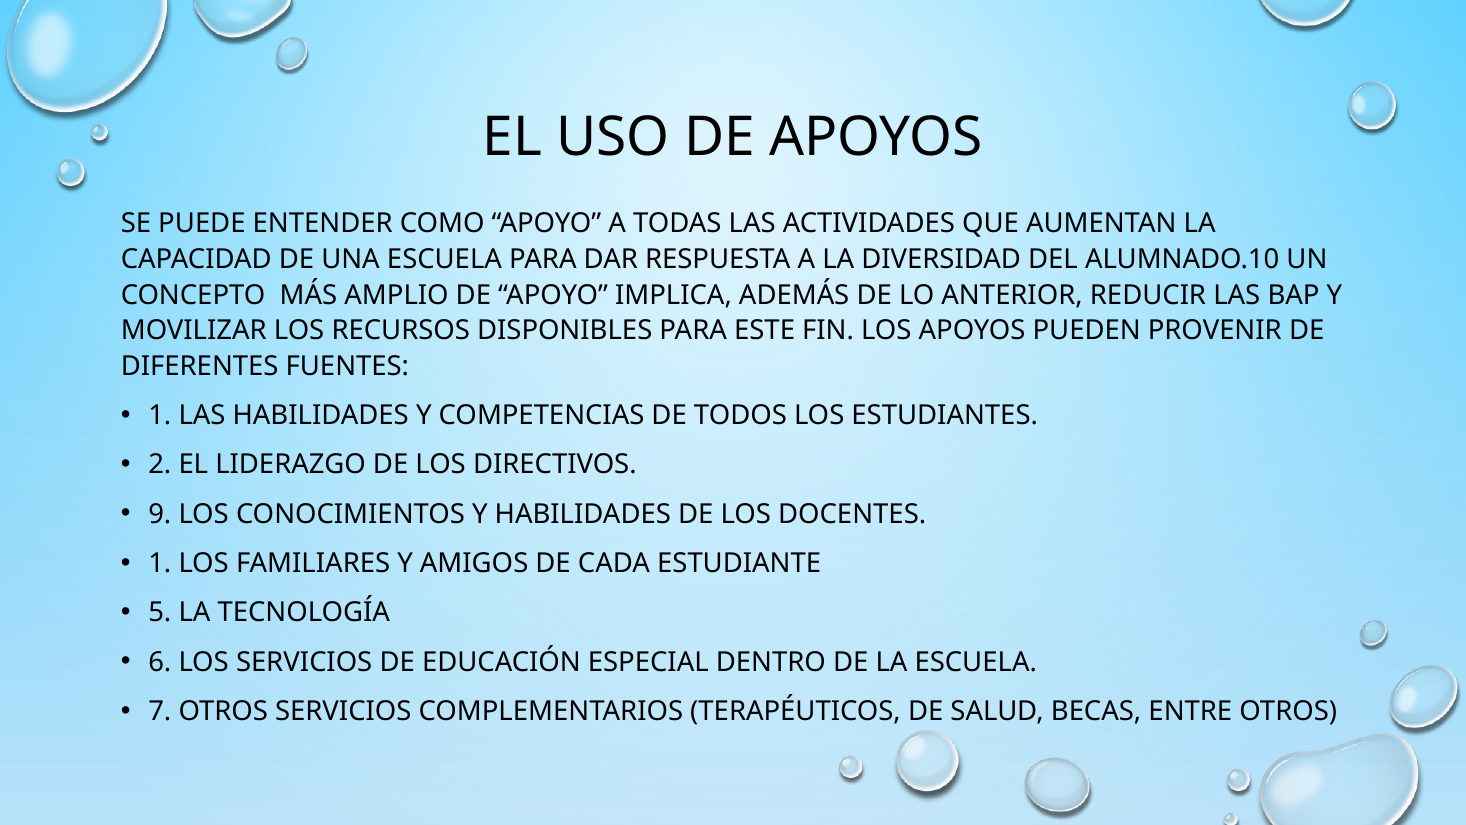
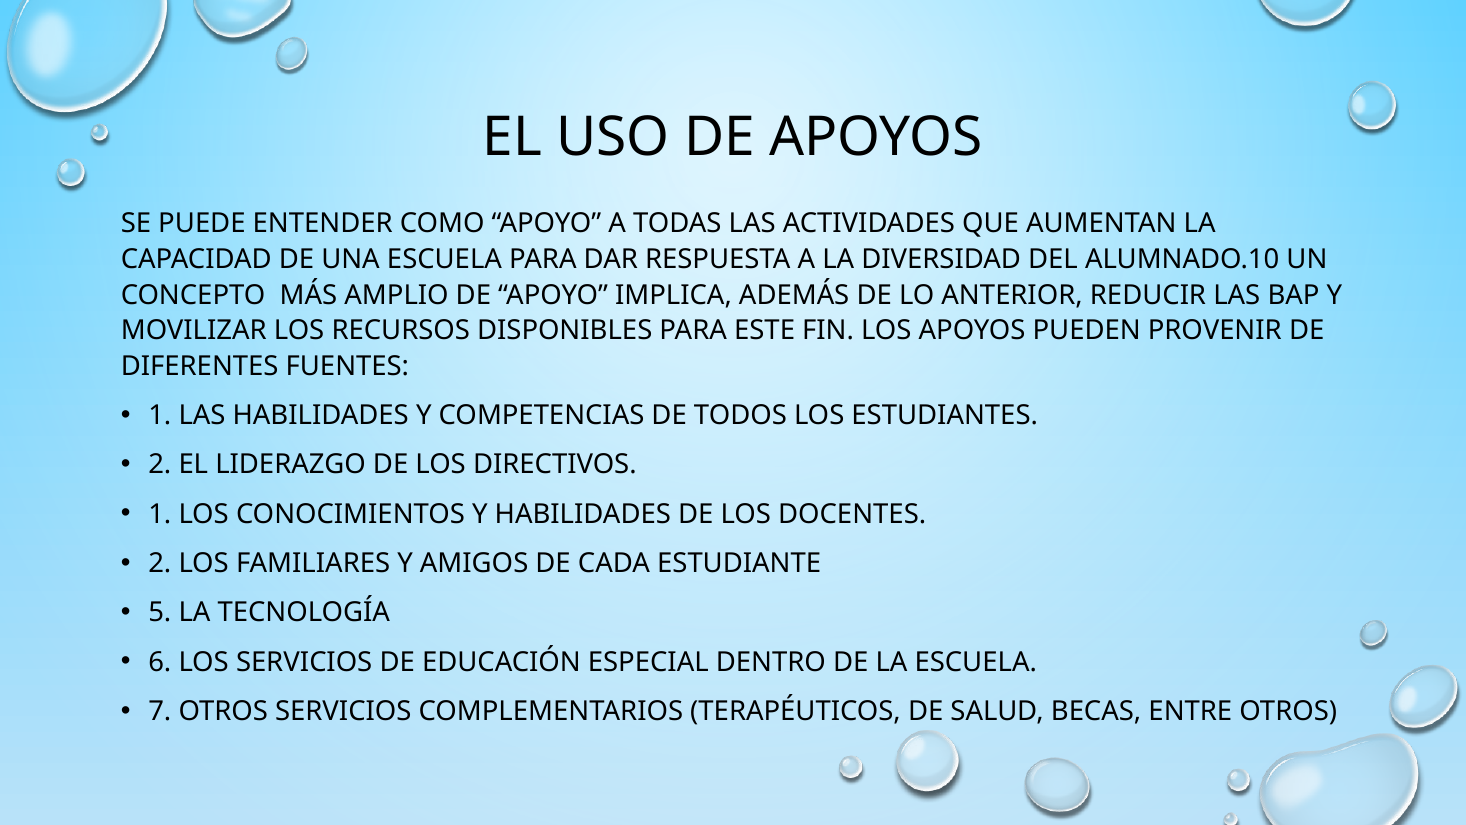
9 at (160, 514): 9 -> 1
1 at (160, 563): 1 -> 2
